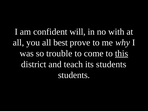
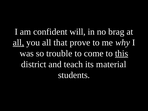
with: with -> brag
all at (18, 43) underline: none -> present
best: best -> that
its students: students -> material
